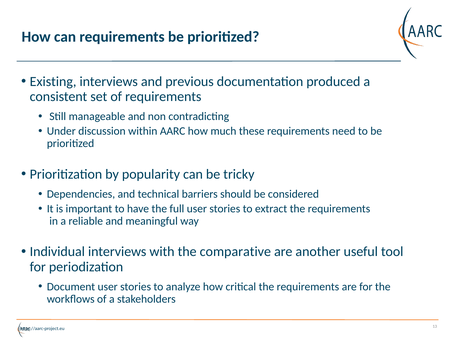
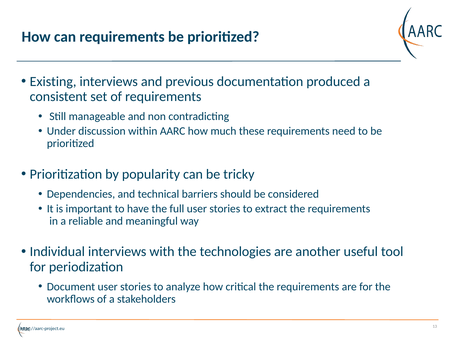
comparative: comparative -> technologies
